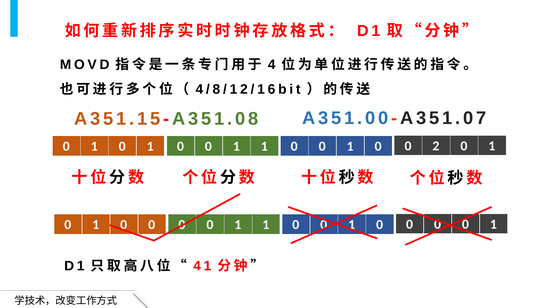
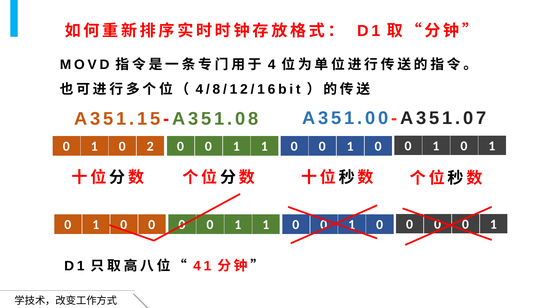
0 1 0 1: 1 -> 2
1 0 0 2: 2 -> 1
